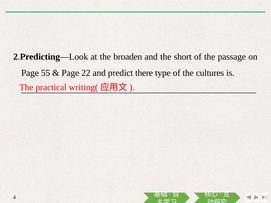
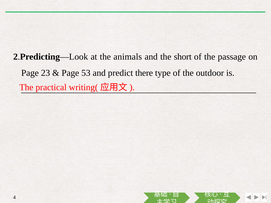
broaden: broaden -> animals
55: 55 -> 23
22: 22 -> 53
cultures: cultures -> outdoor
